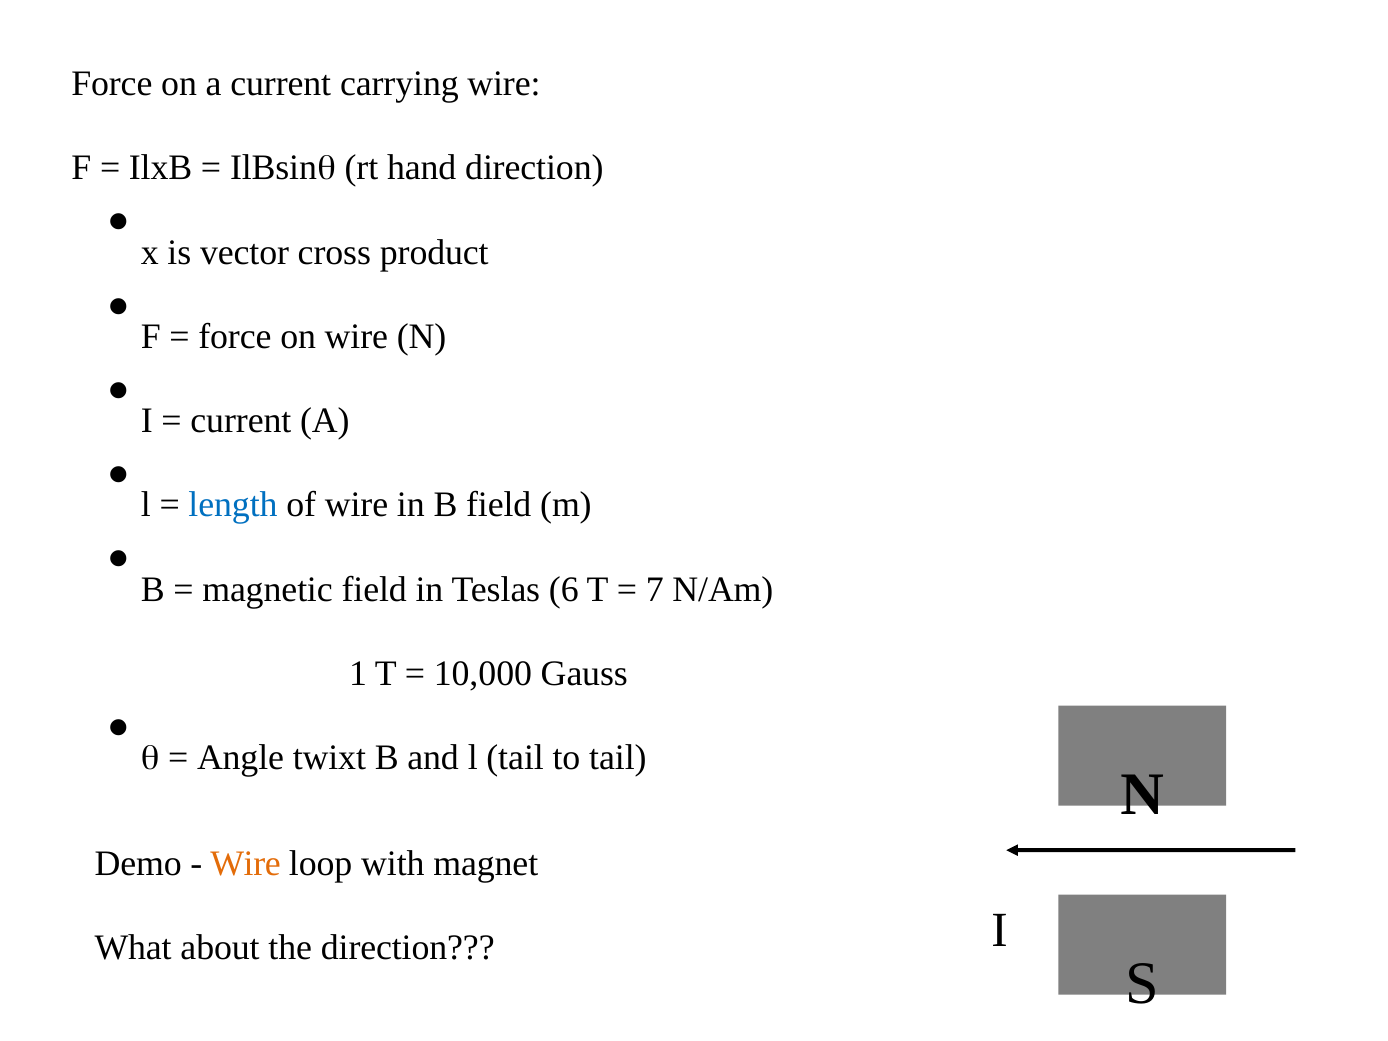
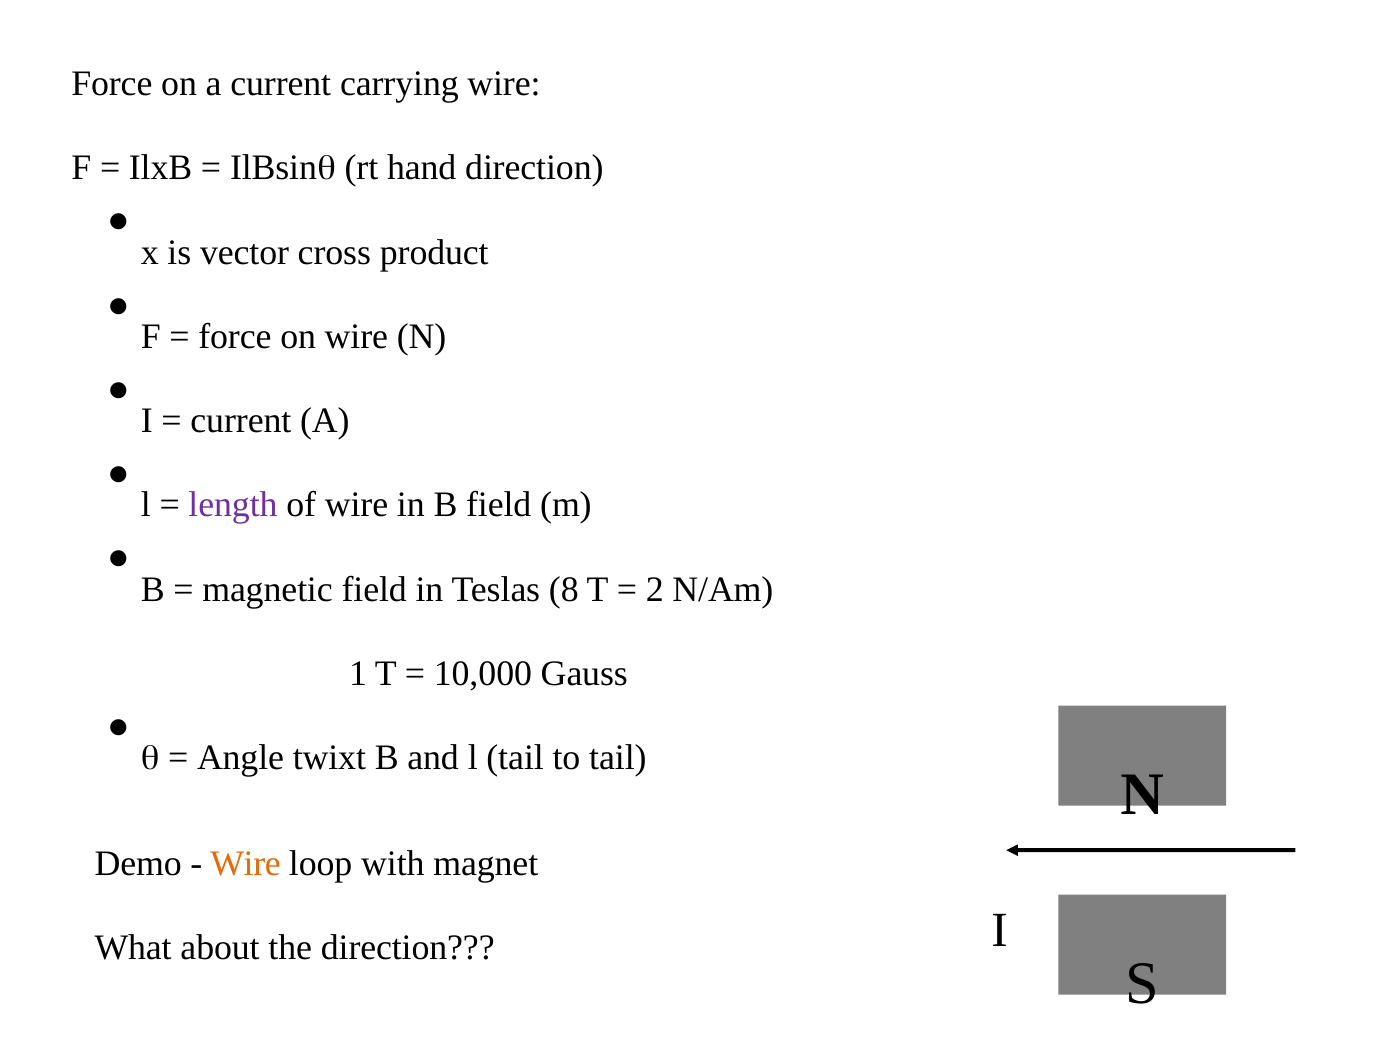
length colour: blue -> purple
6: 6 -> 8
7: 7 -> 2
